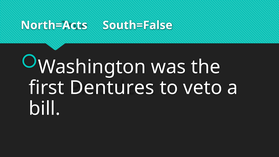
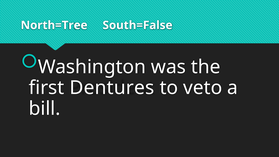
North=Acts: North=Acts -> North=Tree
